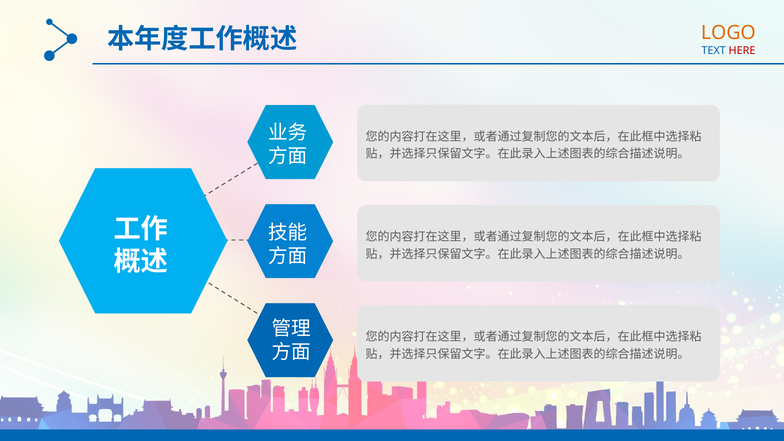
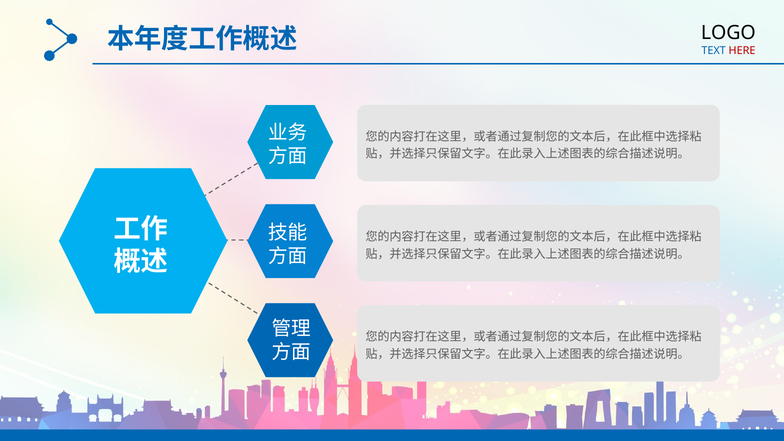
LOGO colour: orange -> black
